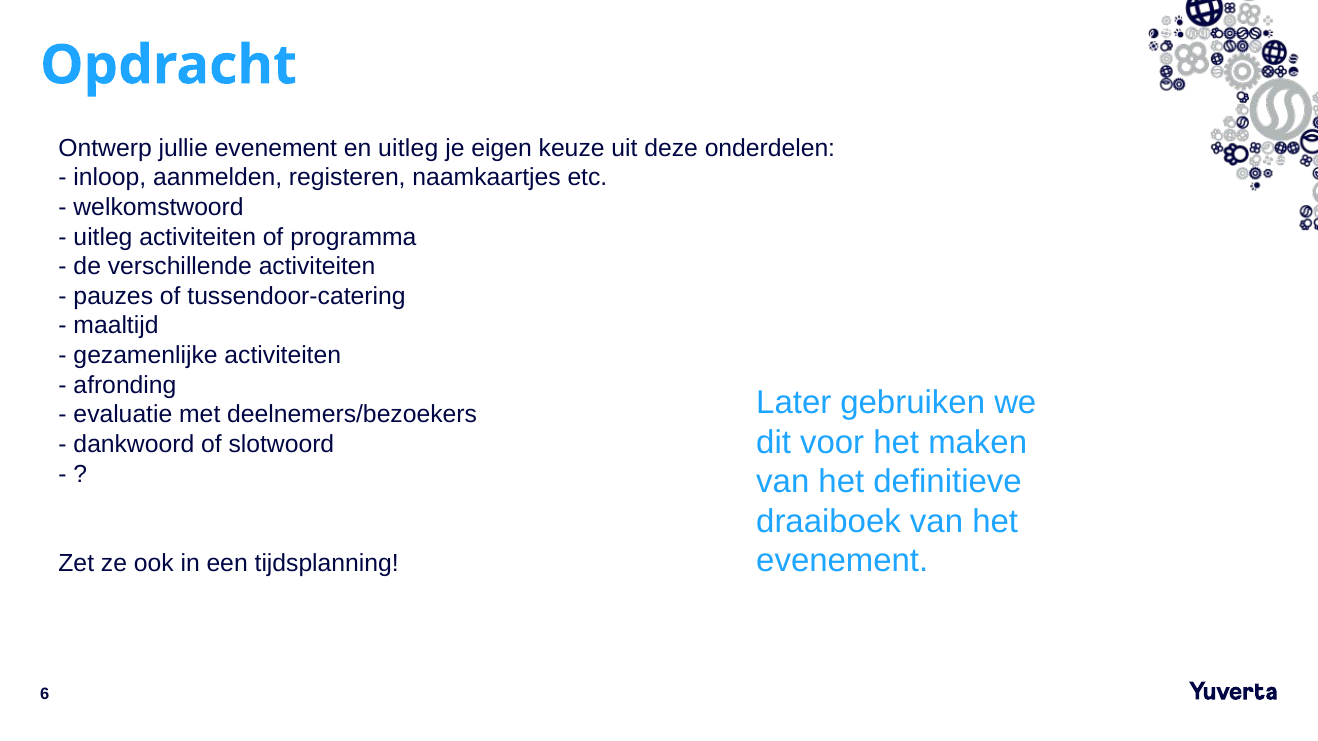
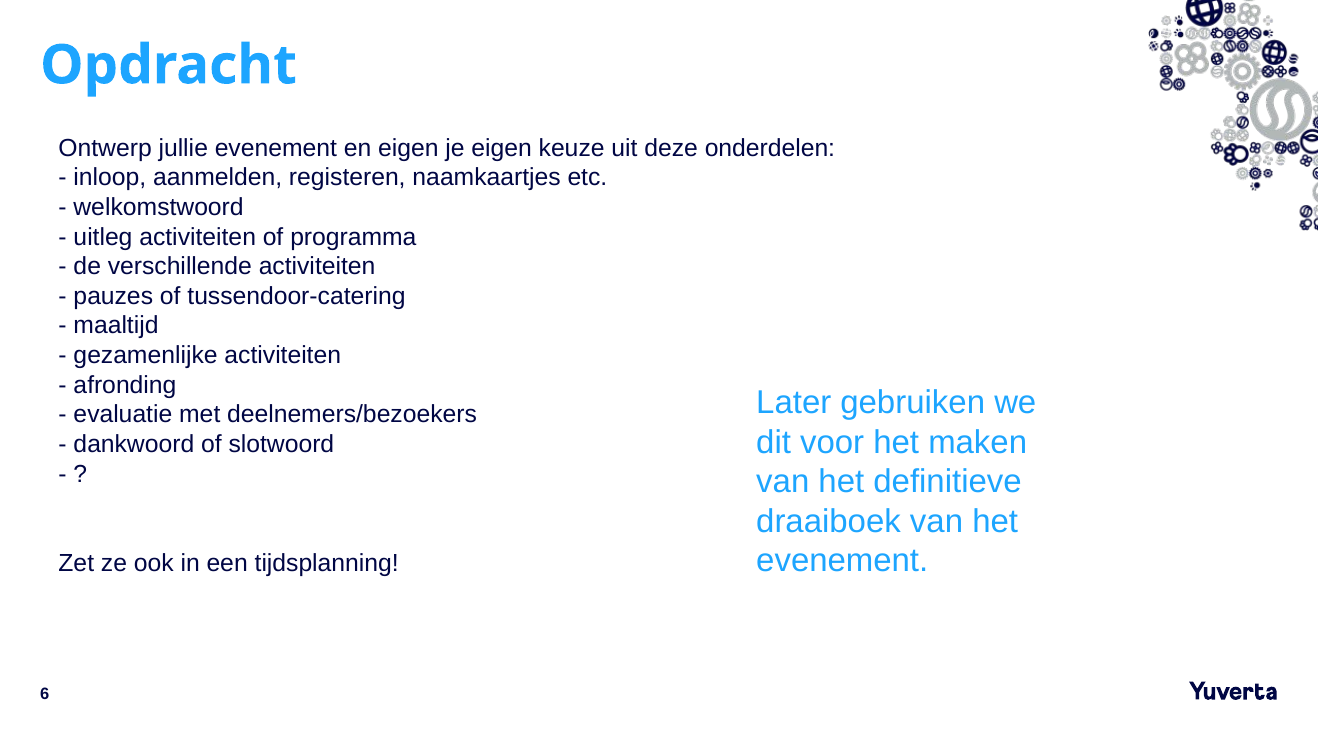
en uitleg: uitleg -> eigen
